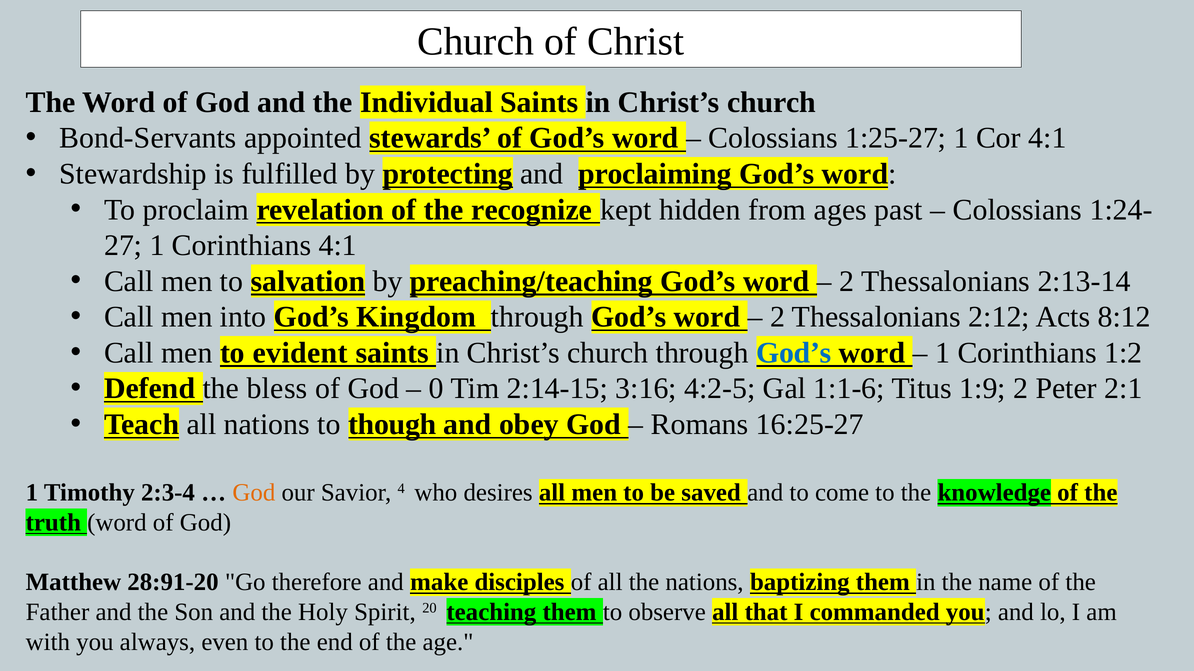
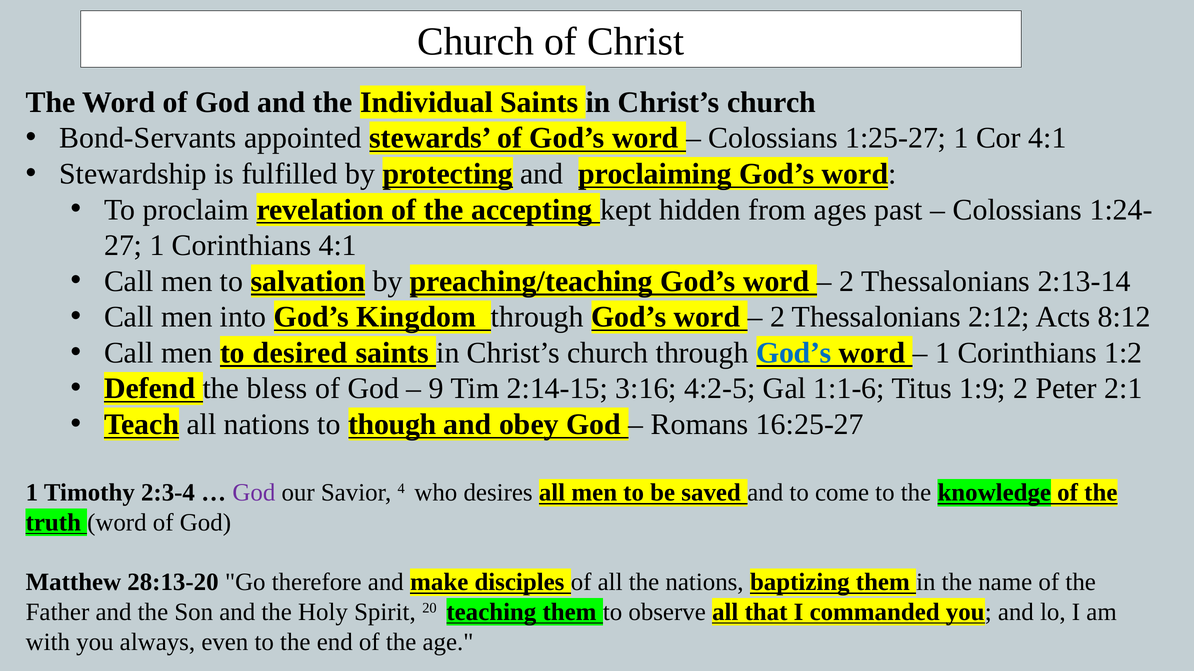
recognize: recognize -> accepting
evident: evident -> desired
0: 0 -> 9
God at (254, 493) colour: orange -> purple
28:91-20: 28:91-20 -> 28:13-20
